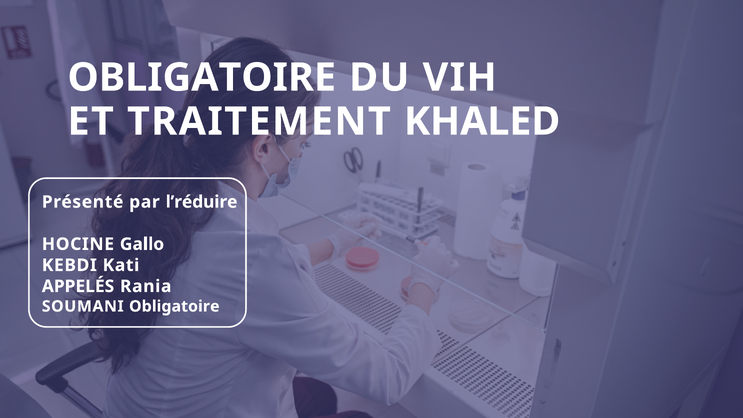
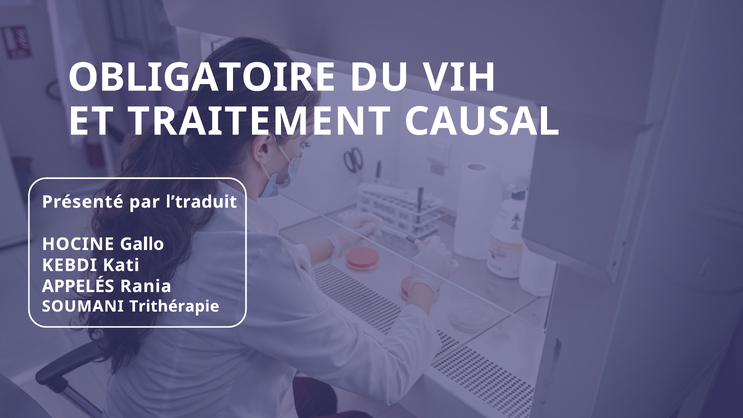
KHALED: KHALED -> CAUSAL
l’réduire: l’réduire -> l’traduit
SOUMANI Obligatoire: Obligatoire -> Trithérapie
